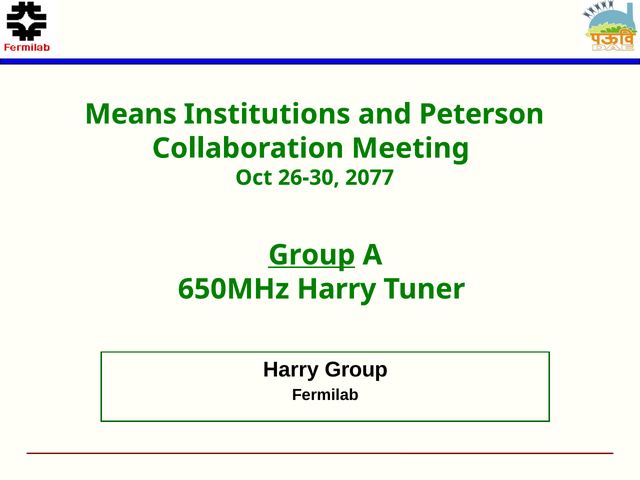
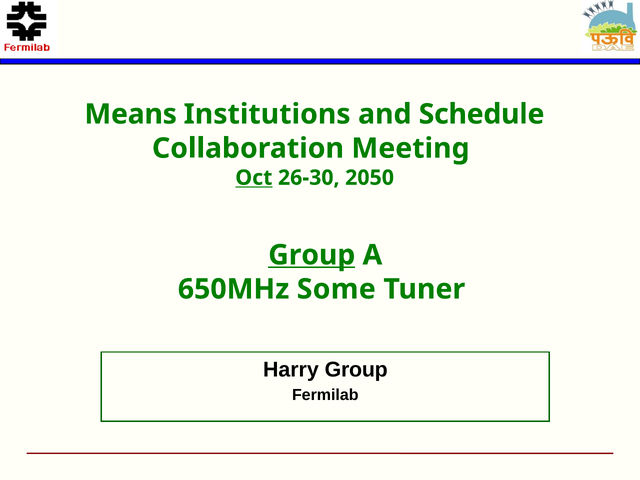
Peterson: Peterson -> Schedule
Oct underline: none -> present
2077: 2077 -> 2050
650MHz Harry: Harry -> Some
